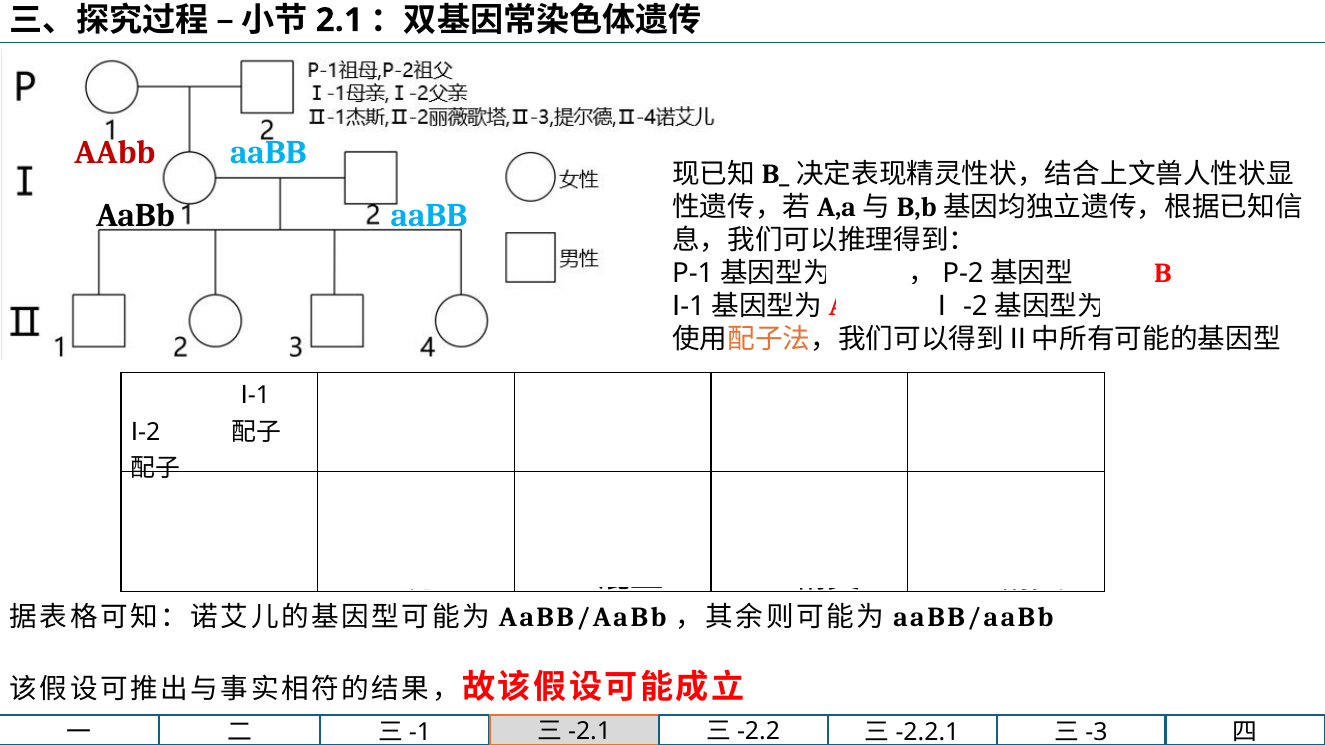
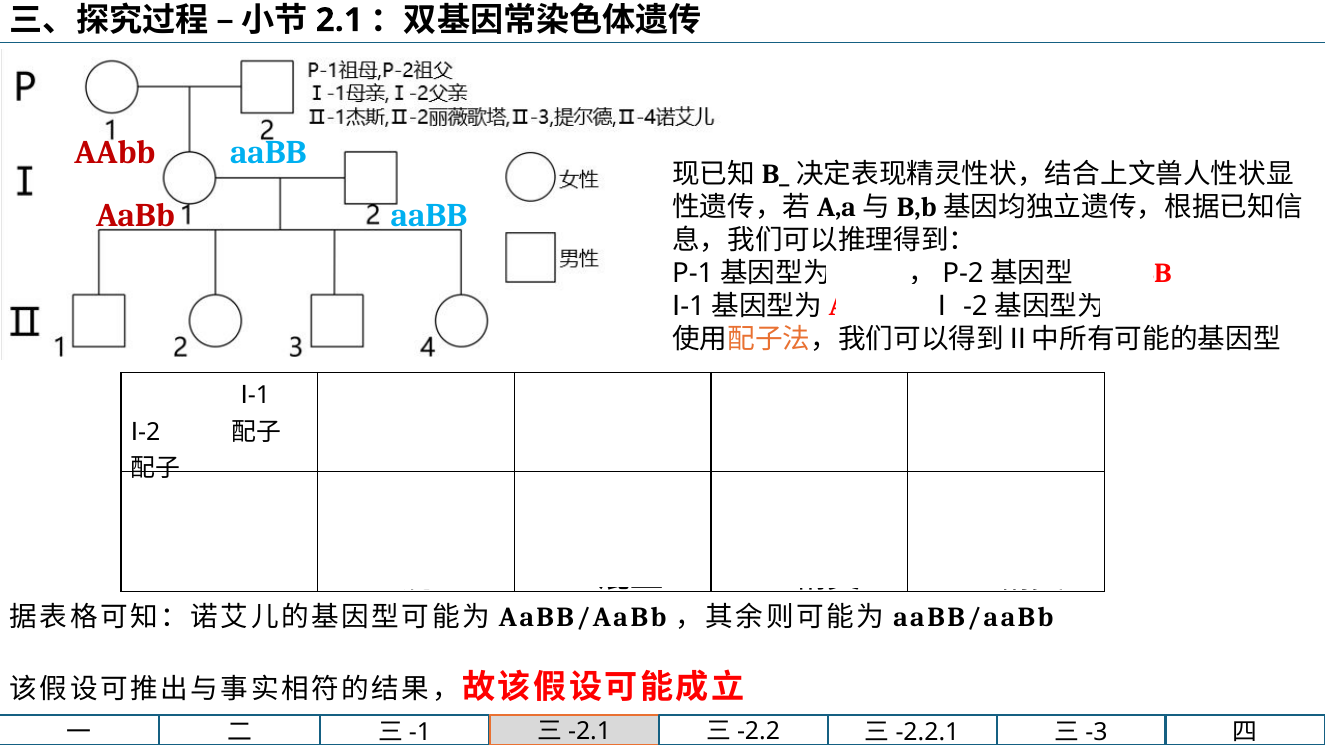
AaBb at (135, 216) colour: black -> red
